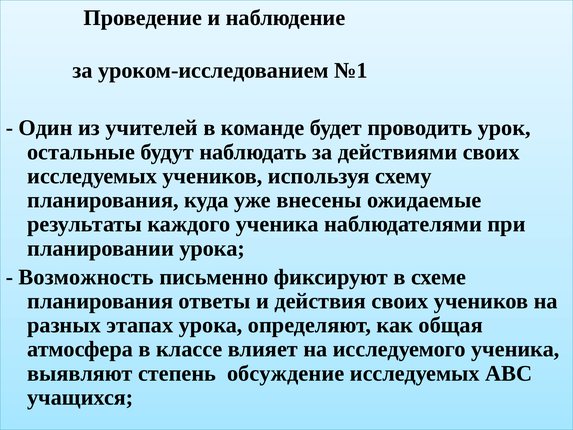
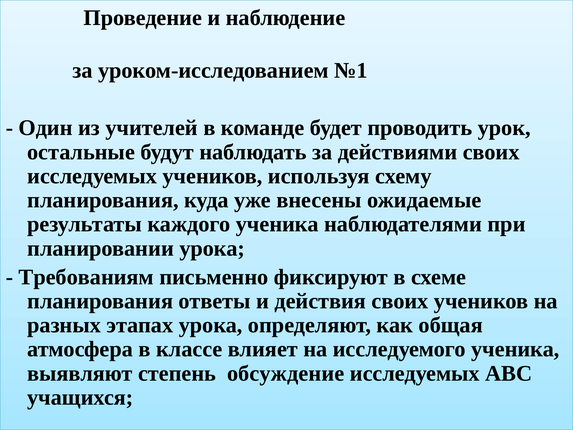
Возможность: Возможность -> Требованиям
